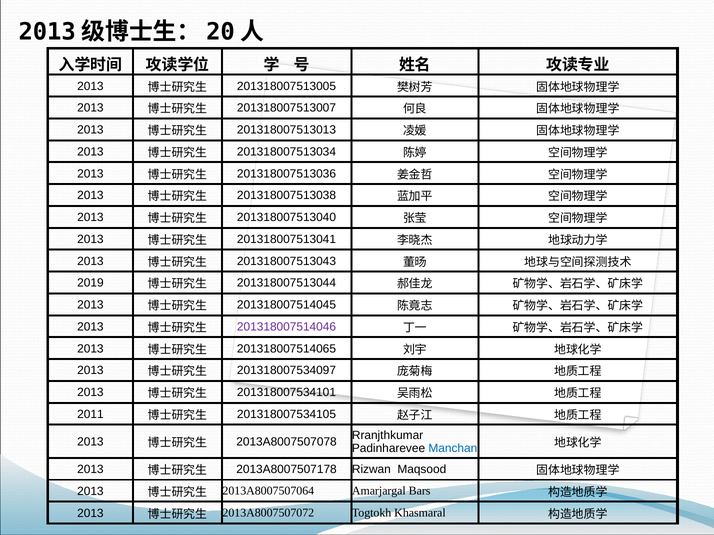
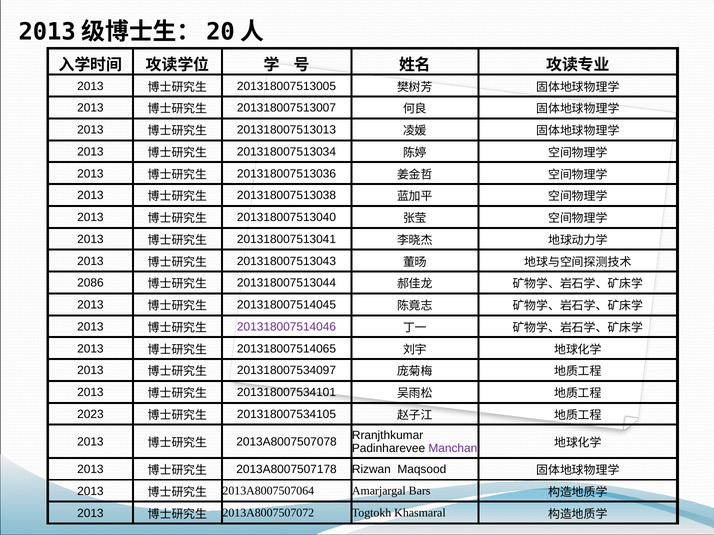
2019: 2019 -> 2086
2011: 2011 -> 2023
Manchan colour: blue -> purple
